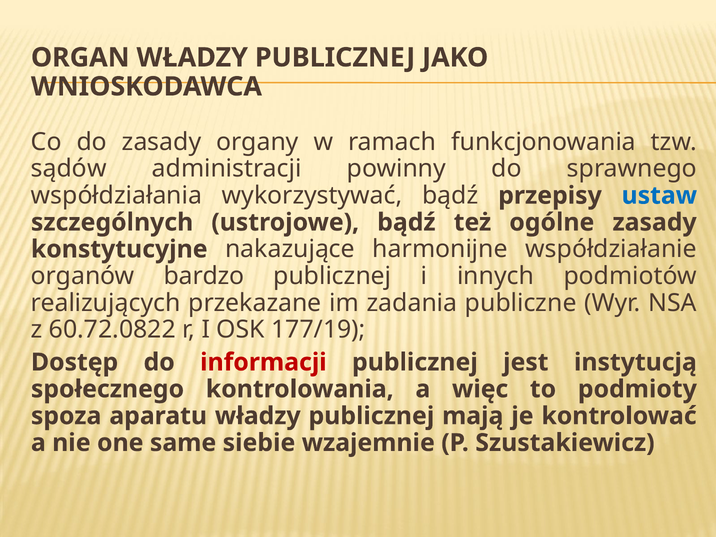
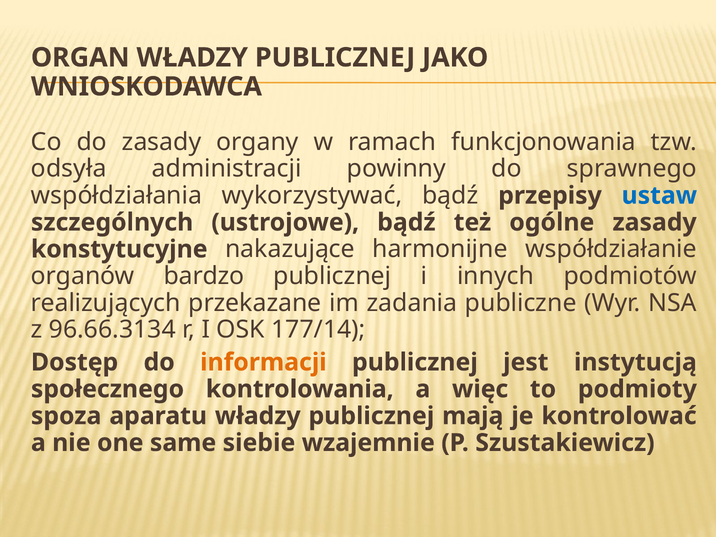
sądów: sądów -> odsyła
60.72.0822: 60.72.0822 -> 96.66.3134
177/19: 177/19 -> 177/14
informacji colour: red -> orange
